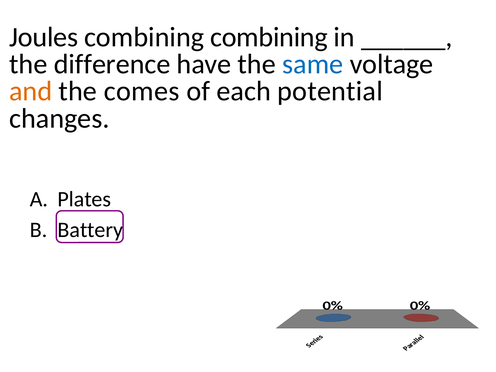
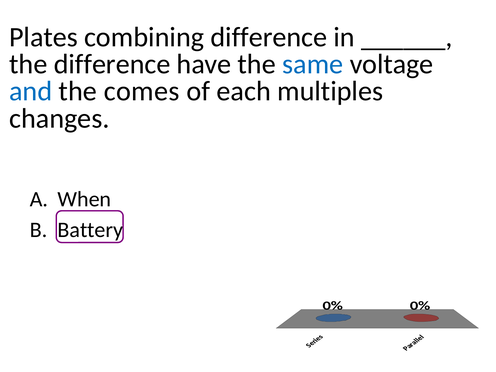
Joules: Joules -> Plates
combining combining: combining -> difference
and colour: orange -> blue
potential: potential -> multiples
Plates: Plates -> When
